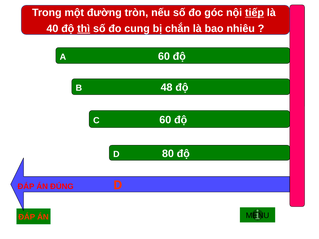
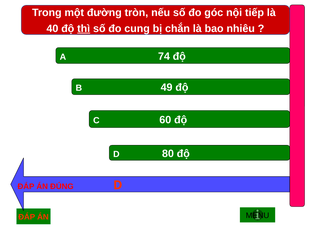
tiếp underline: present -> none
A 60: 60 -> 74
48: 48 -> 49
